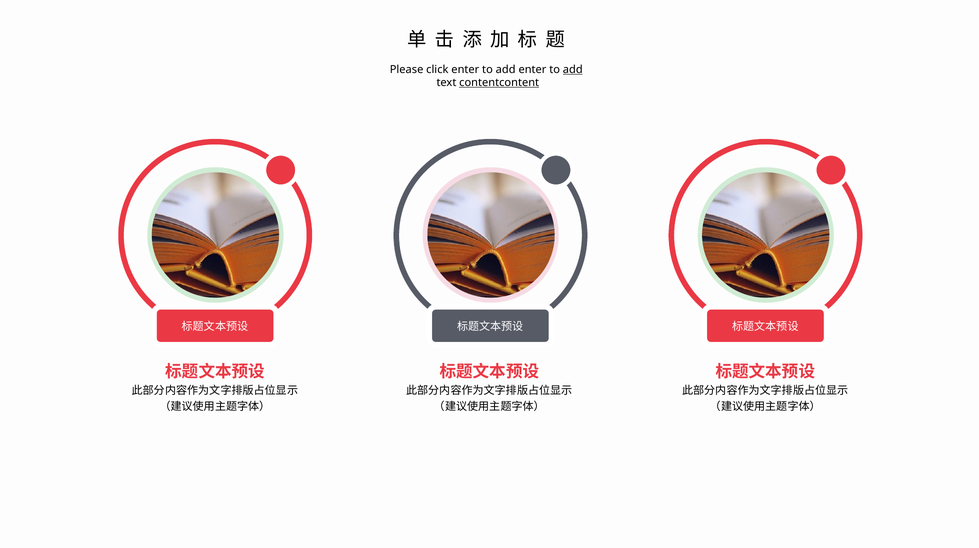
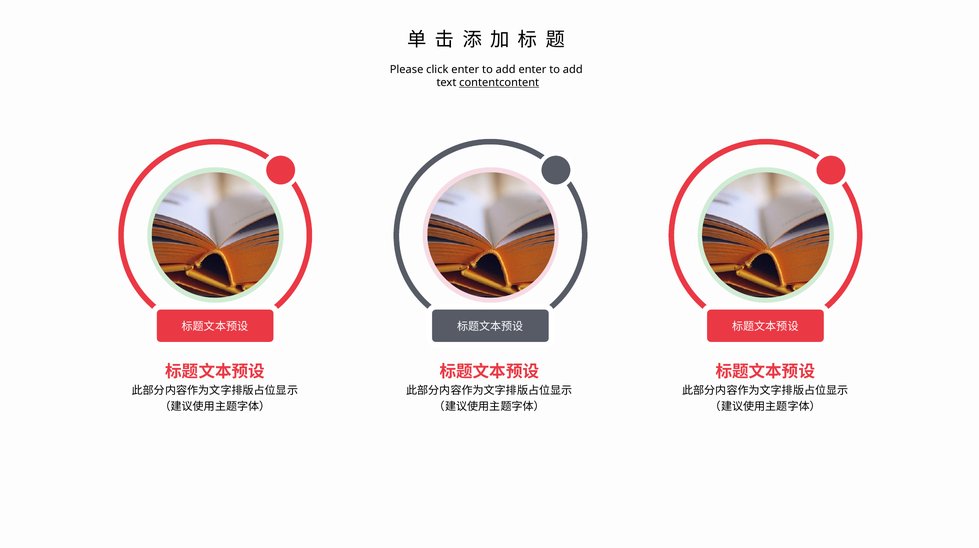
add at (573, 69) underline: present -> none
